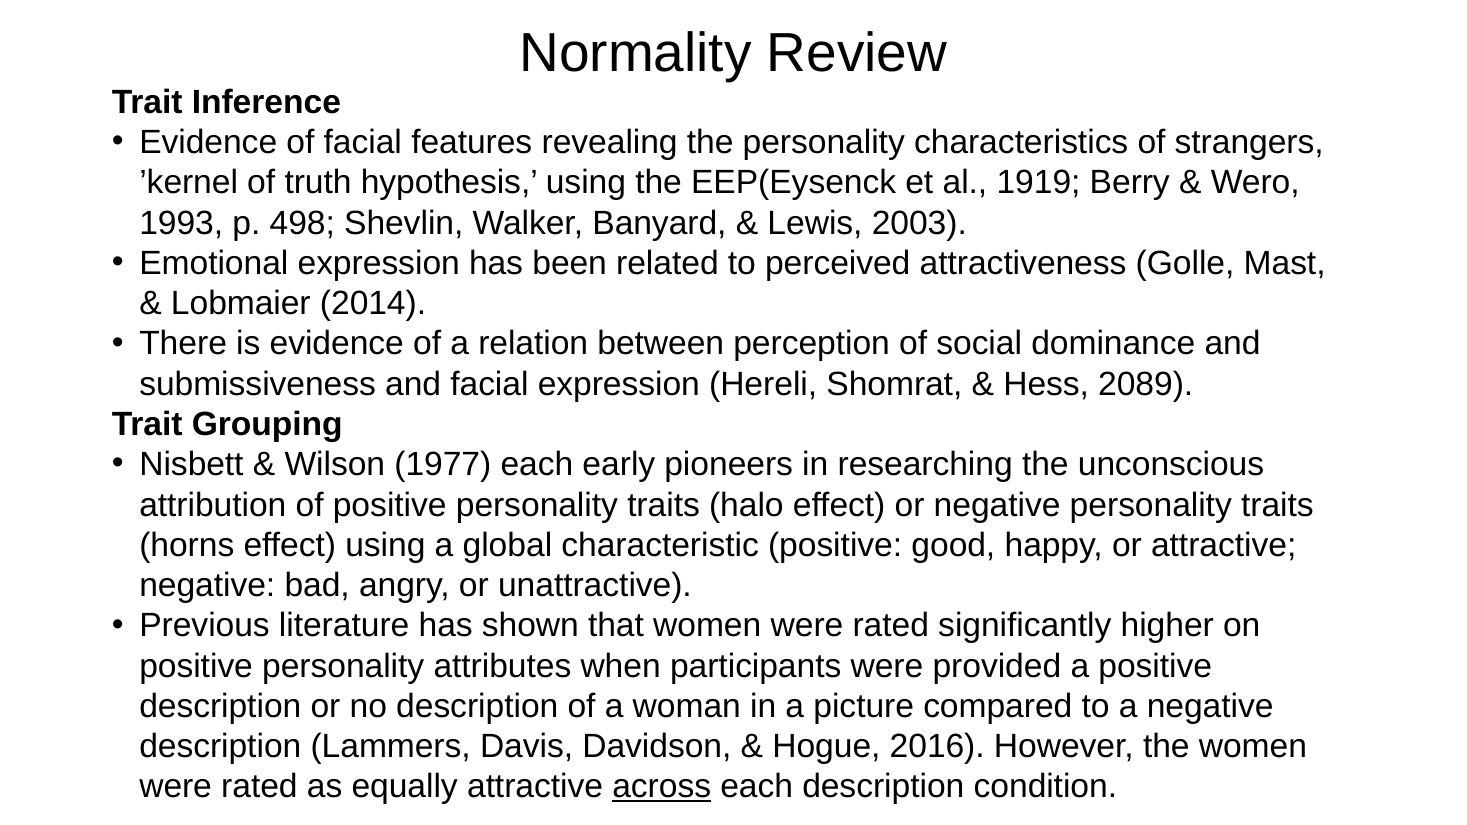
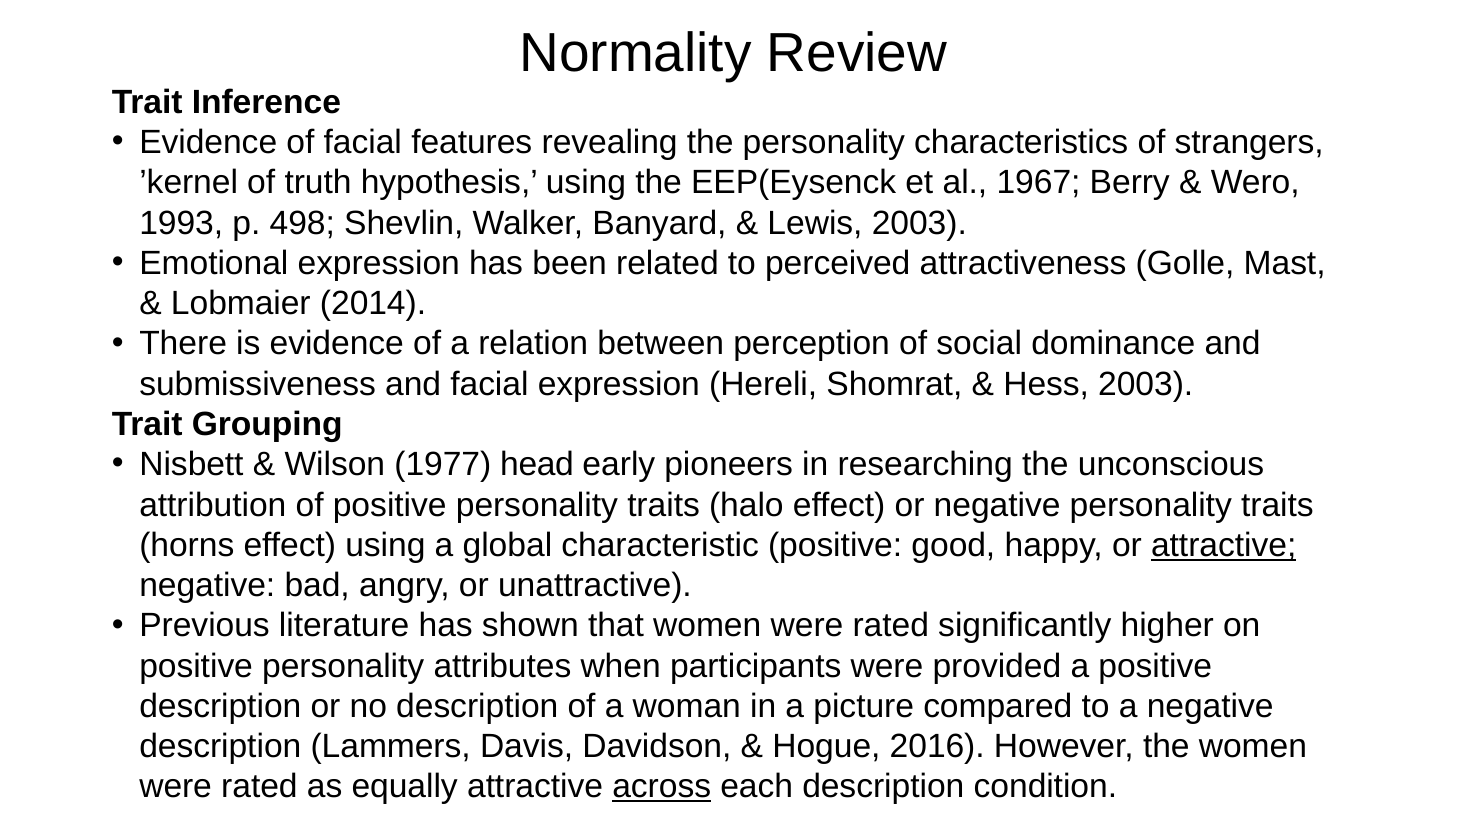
1919: 1919 -> 1967
Hess 2089: 2089 -> 2003
1977 each: each -> head
attractive at (1224, 545) underline: none -> present
